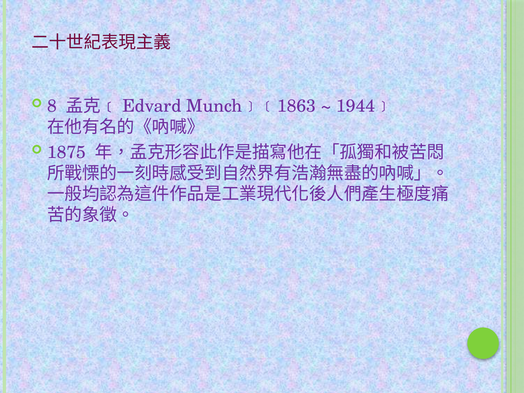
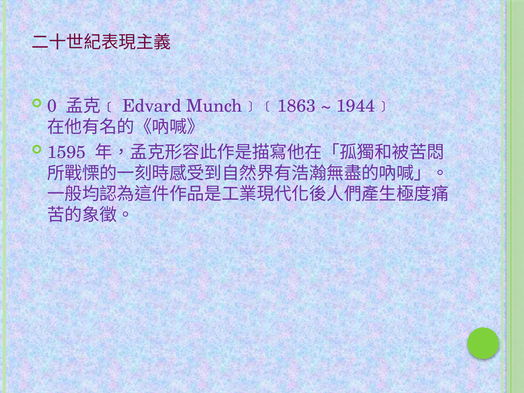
8: 8 -> 0
1875: 1875 -> 1595
